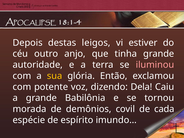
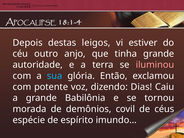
sua colour: yellow -> light blue
Dela: Dela -> Dias
cada: cada -> céus
